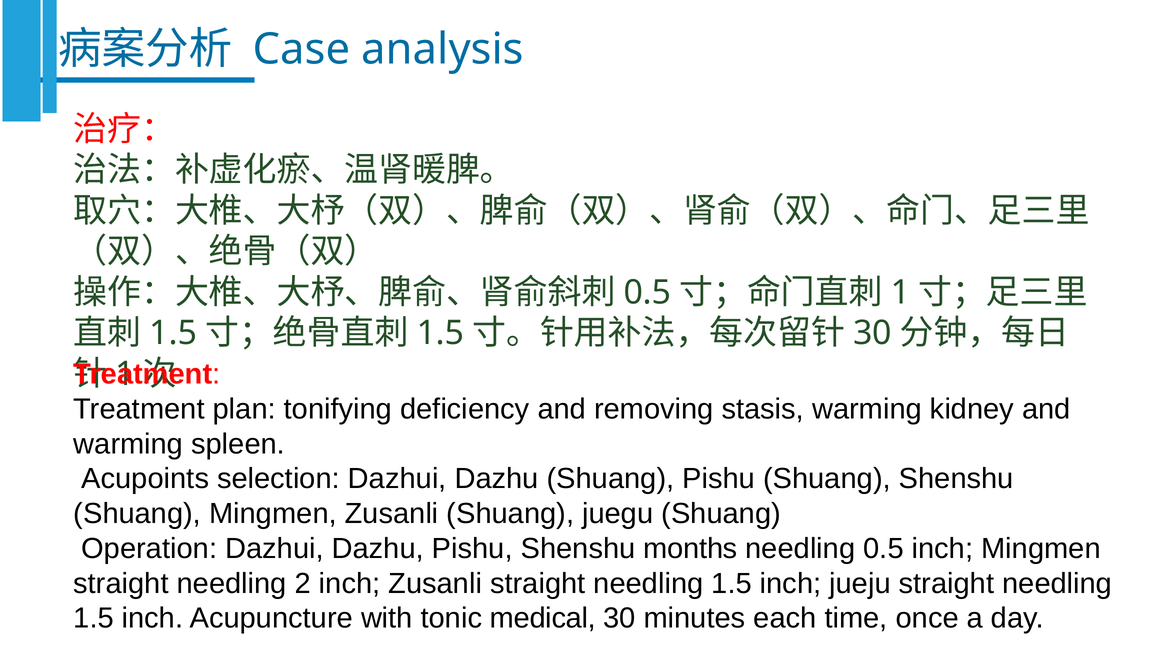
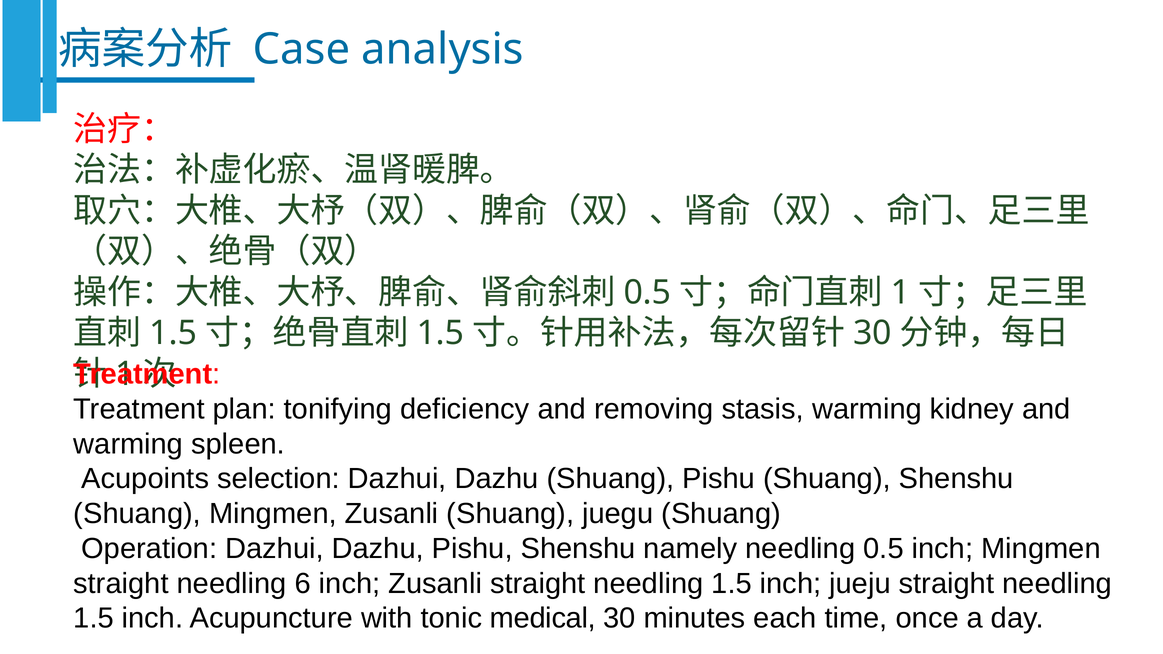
months: months -> namely
2: 2 -> 6
